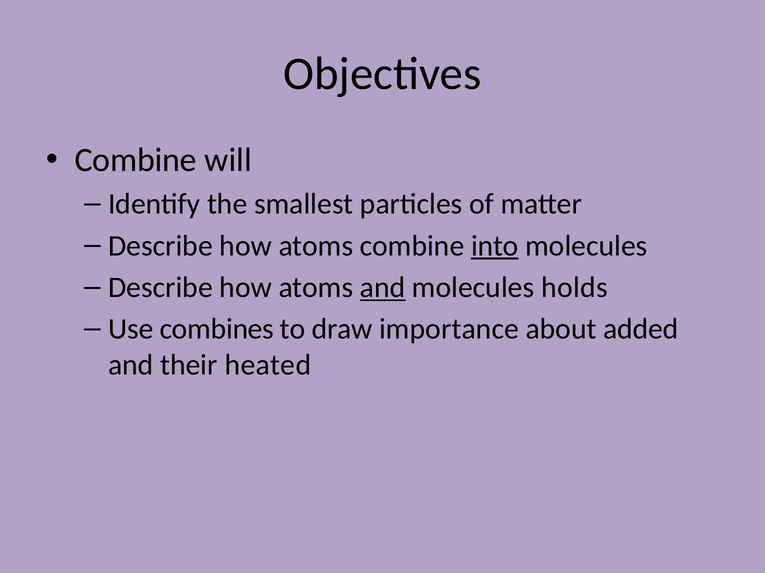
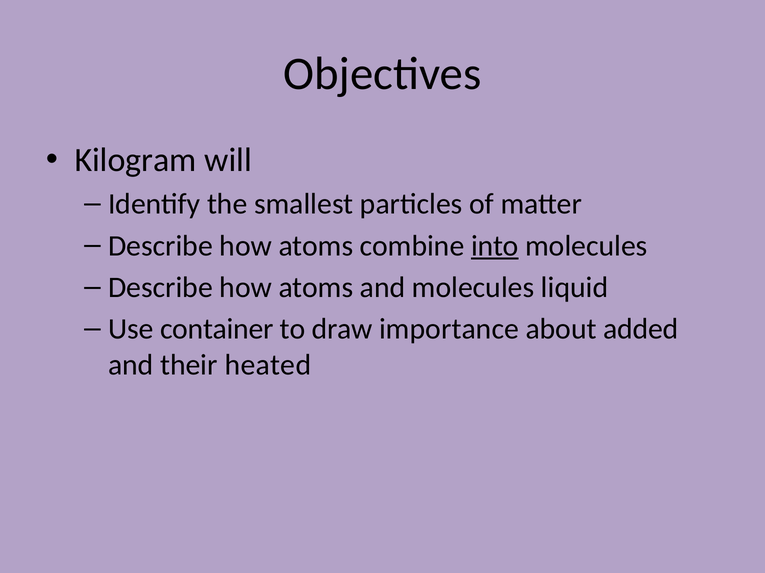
Combine at (136, 160): Combine -> Kilogram
and at (383, 288) underline: present -> none
holds: holds -> liquid
combines: combines -> container
